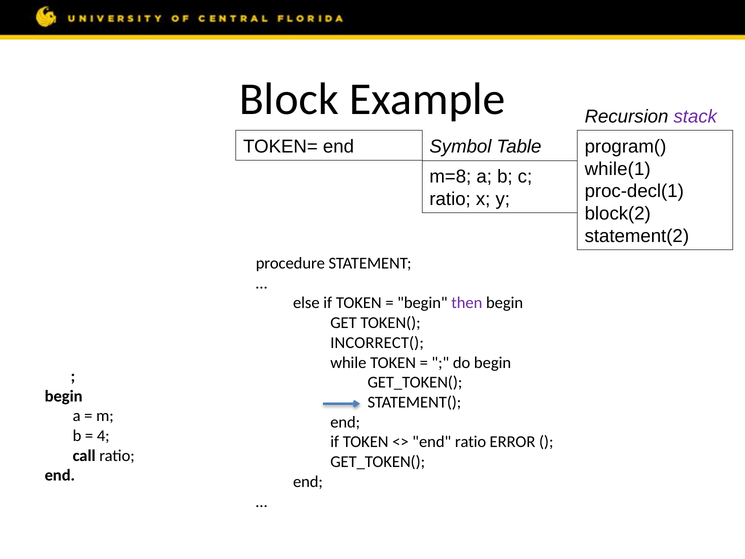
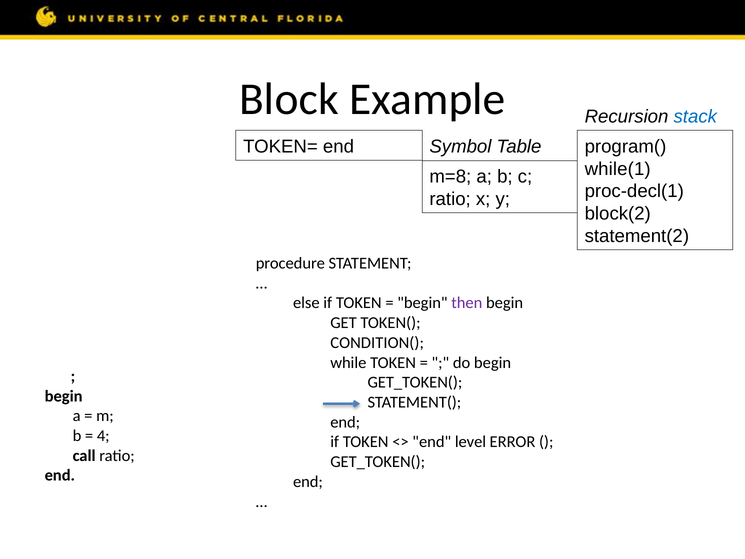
stack colour: purple -> blue
INCORRECT(: INCORRECT( -> CONDITION(
end ratio: ratio -> level
